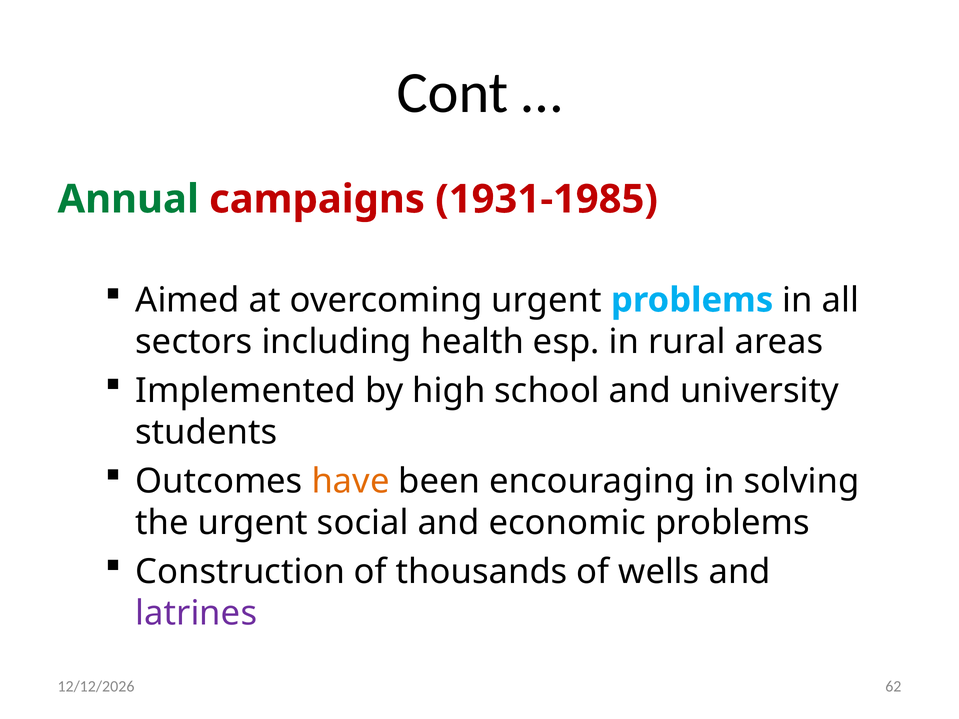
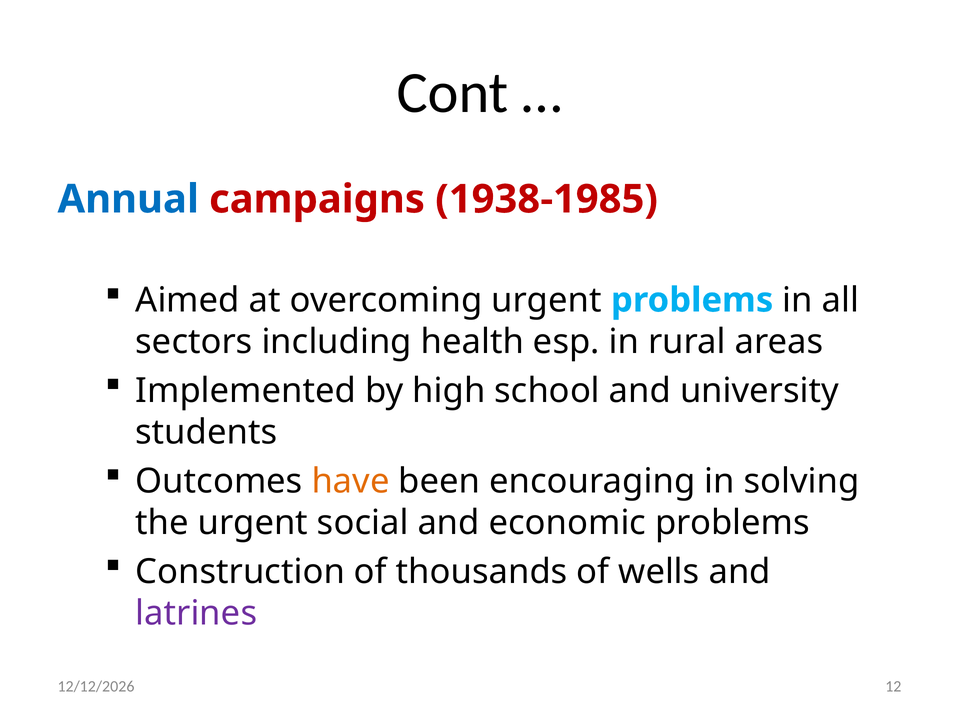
Annual colour: green -> blue
1931-1985: 1931-1985 -> 1938-1985
62: 62 -> 12
